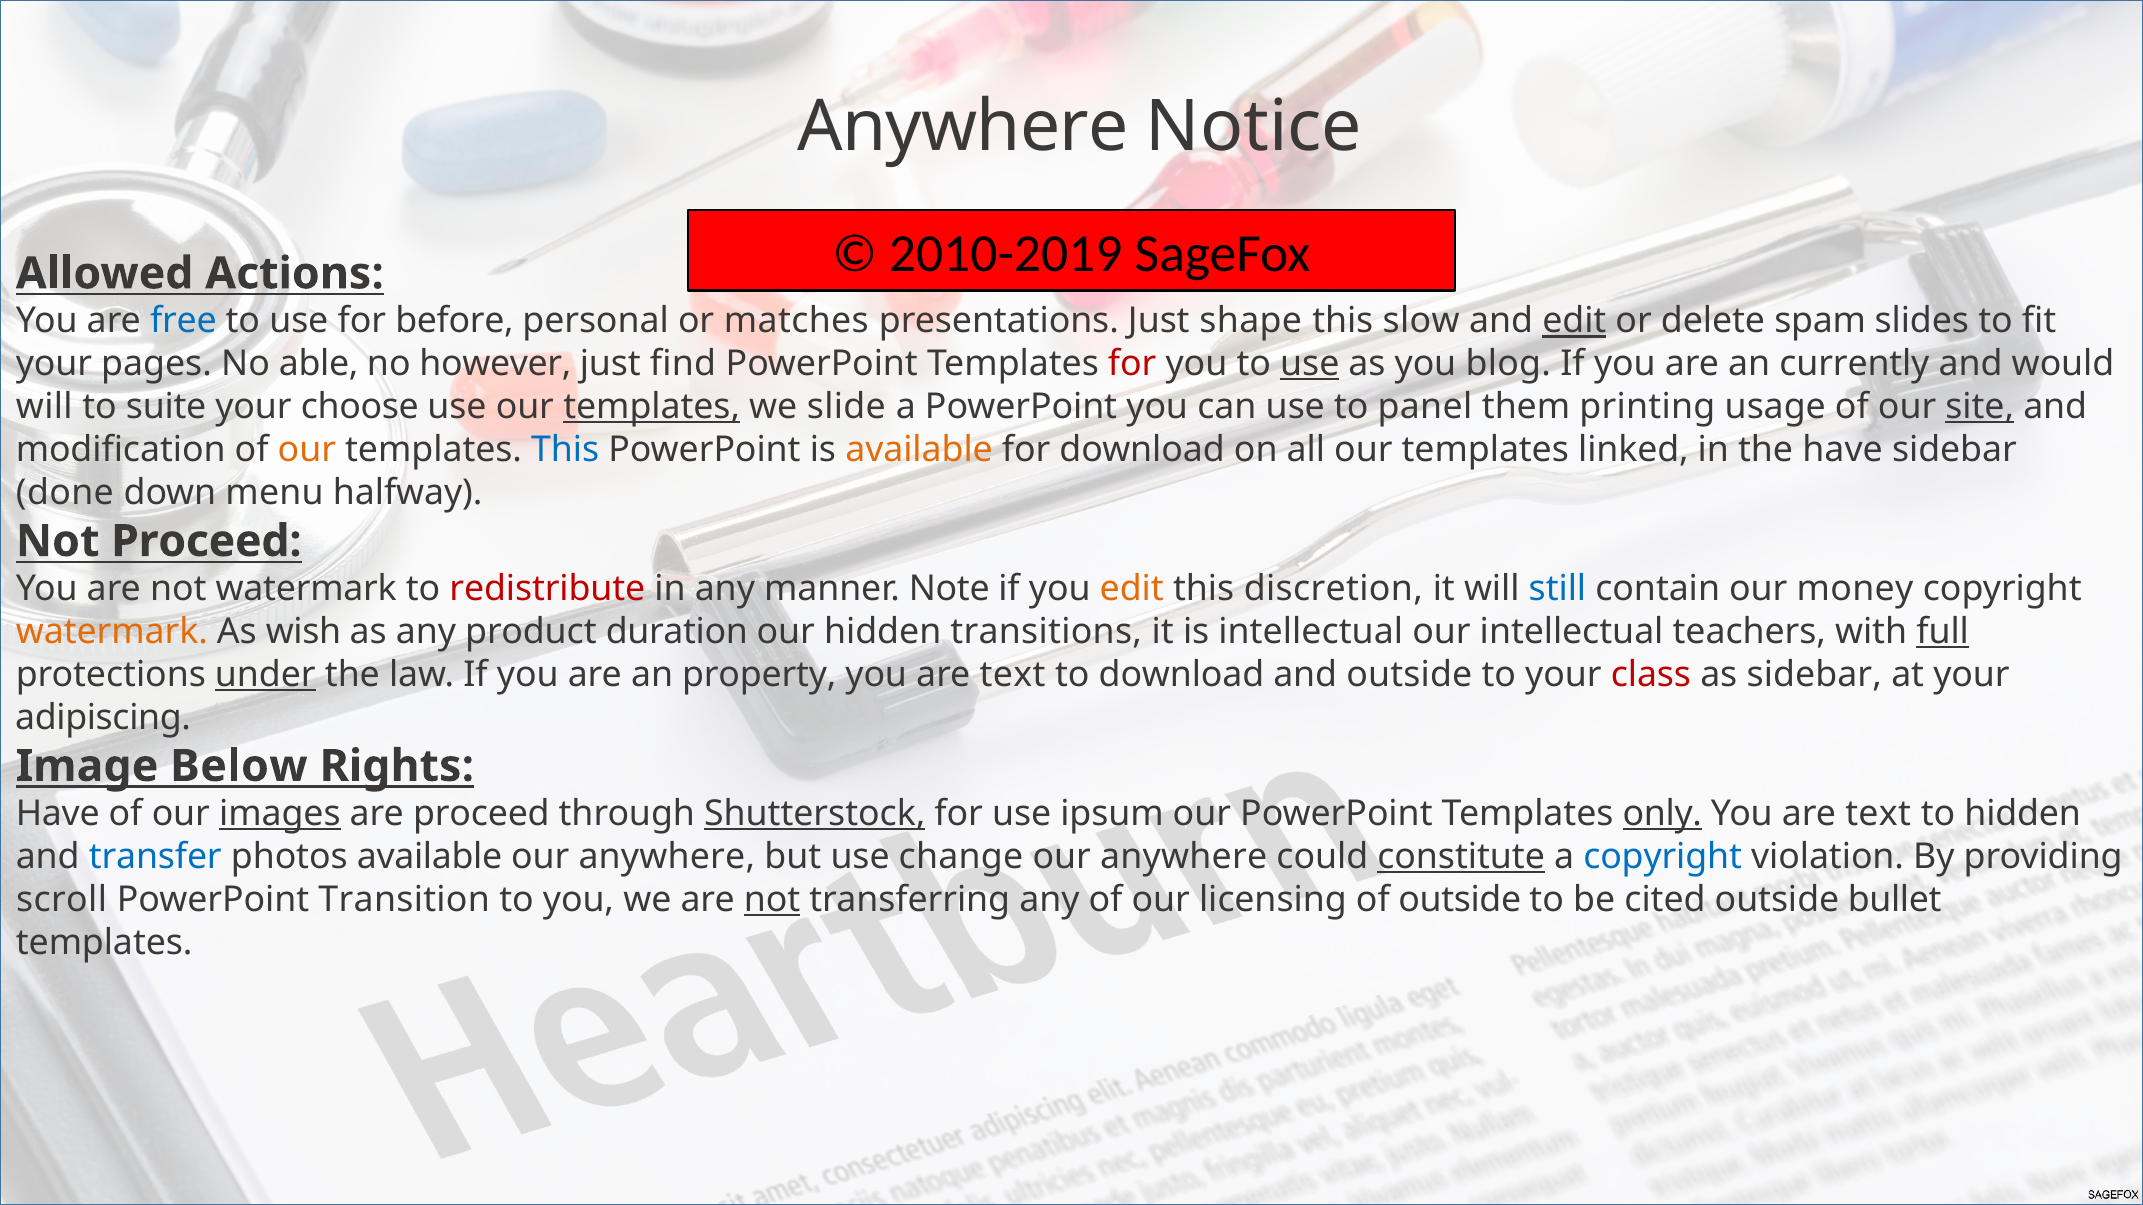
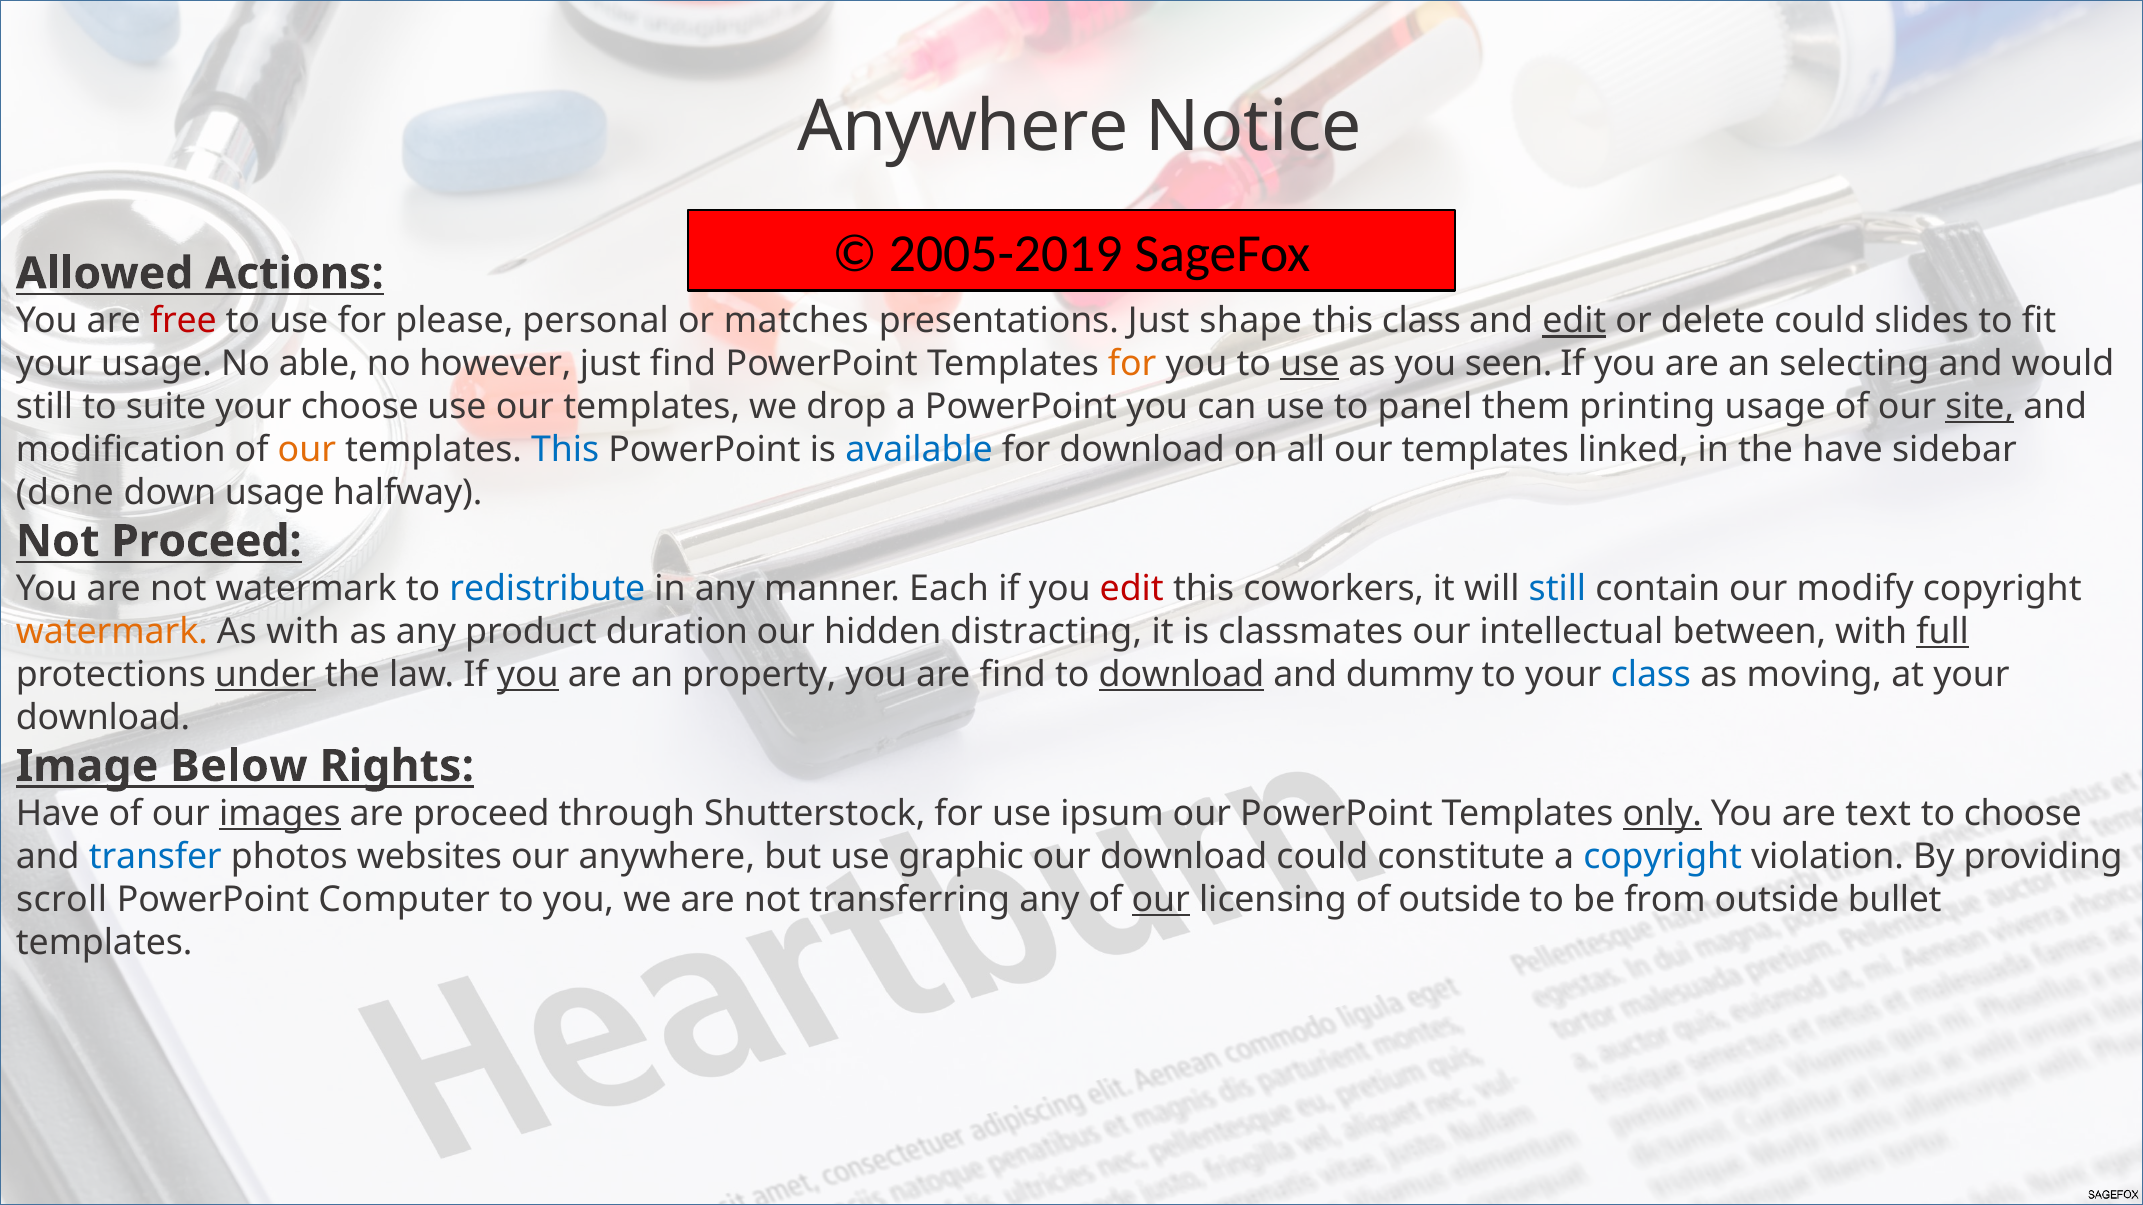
2010-2019: 2010-2019 -> 2005-2019
free colour: blue -> red
before: before -> please
this slow: slow -> class
delete spam: spam -> could
your pages: pages -> usage
for at (1132, 364) colour: red -> orange
blog: blog -> seen
currently: currently -> selecting
will at (44, 407): will -> still
templates at (652, 407) underline: present -> none
slide: slide -> drop
available at (919, 450) colour: orange -> blue
down menu: menu -> usage
redistribute colour: red -> blue
Note: Note -> Each
edit at (1132, 589) colour: orange -> red
discretion: discretion -> coworkers
money: money -> modify
As wish: wish -> with
transitions: transitions -> distracting
is intellectual: intellectual -> classmates
teachers: teachers -> between
you at (528, 675) underline: none -> present
text at (1013, 675): text -> find
download at (1181, 675) underline: none -> present
and outside: outside -> dummy
class at (1651, 675) colour: red -> blue
as sidebar: sidebar -> moving
adipiscing at (103, 718): adipiscing -> download
Shutterstock underline: present -> none
to hidden: hidden -> choose
photos available: available -> websites
change: change -> graphic
anywhere at (1184, 857): anywhere -> download
constitute underline: present -> none
Transition: Transition -> Computer
not at (772, 900) underline: present -> none
our at (1161, 900) underline: none -> present
cited: cited -> from
